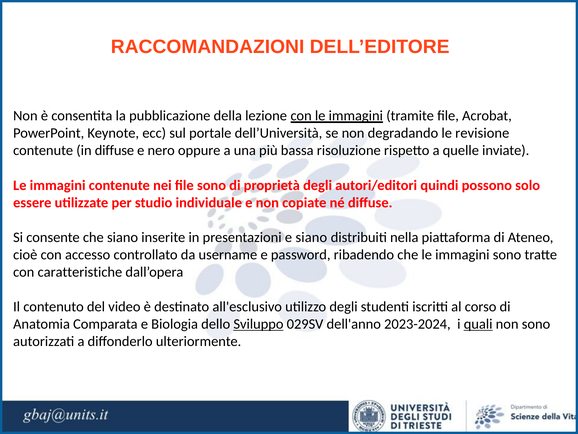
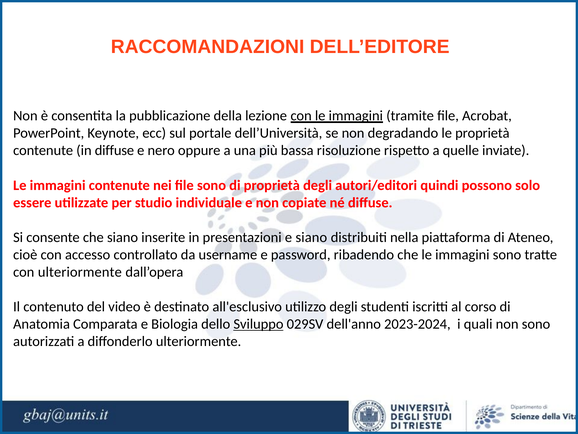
le revisione: revisione -> proprietà
con caratteristiche: caratteristiche -> ulteriormente
quali underline: present -> none
